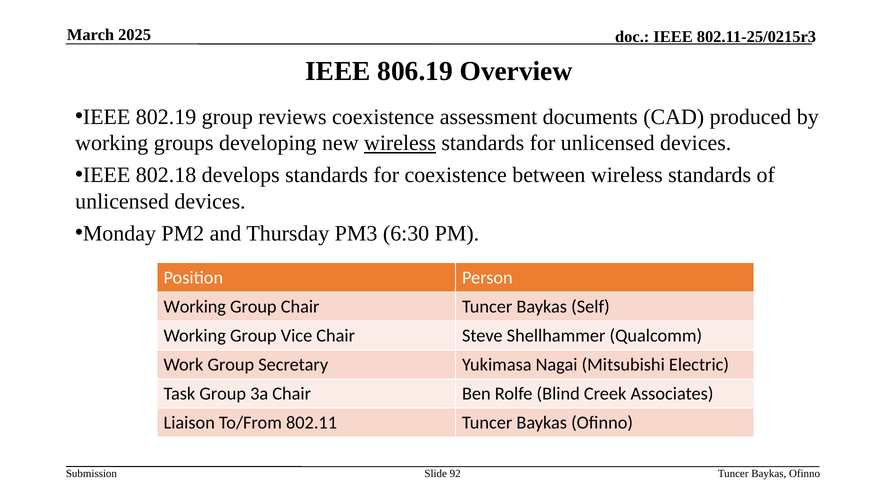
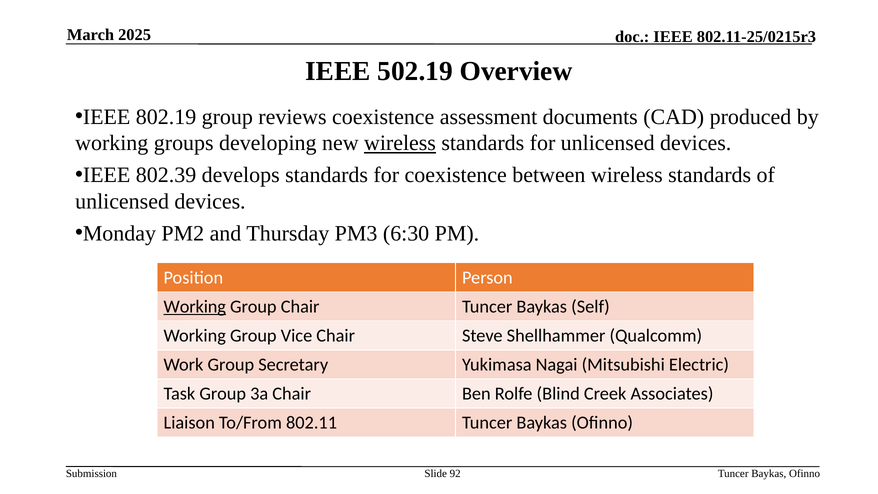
806.19: 806.19 -> 502.19
802.18: 802.18 -> 802.39
Working at (195, 306) underline: none -> present
